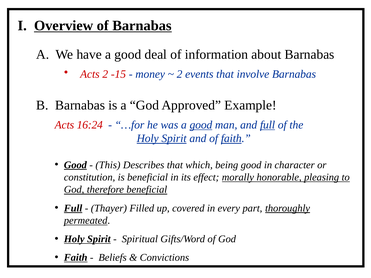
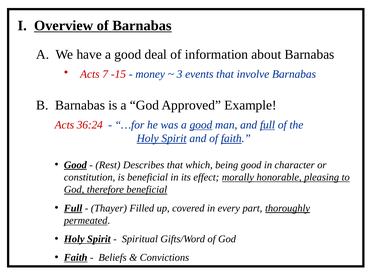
Acts 2: 2 -> 7
2 at (180, 74): 2 -> 3
16:24: 16:24 -> 36:24
This: This -> Rest
